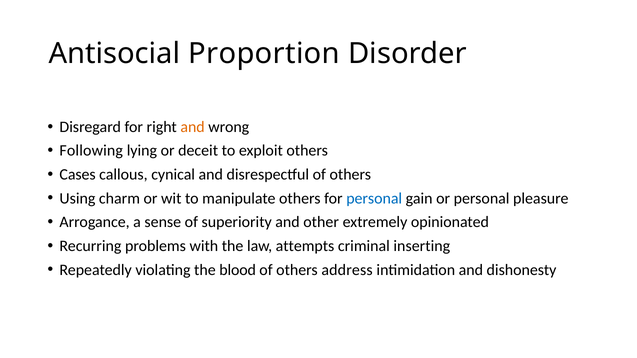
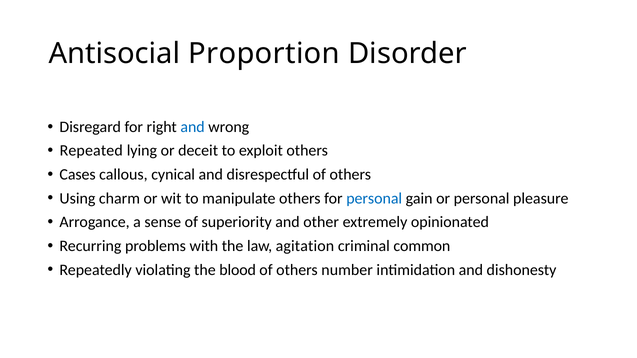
and at (193, 127) colour: orange -> blue
Following: Following -> Repeated
attempts: attempts -> agitation
inserting: inserting -> common
address: address -> number
